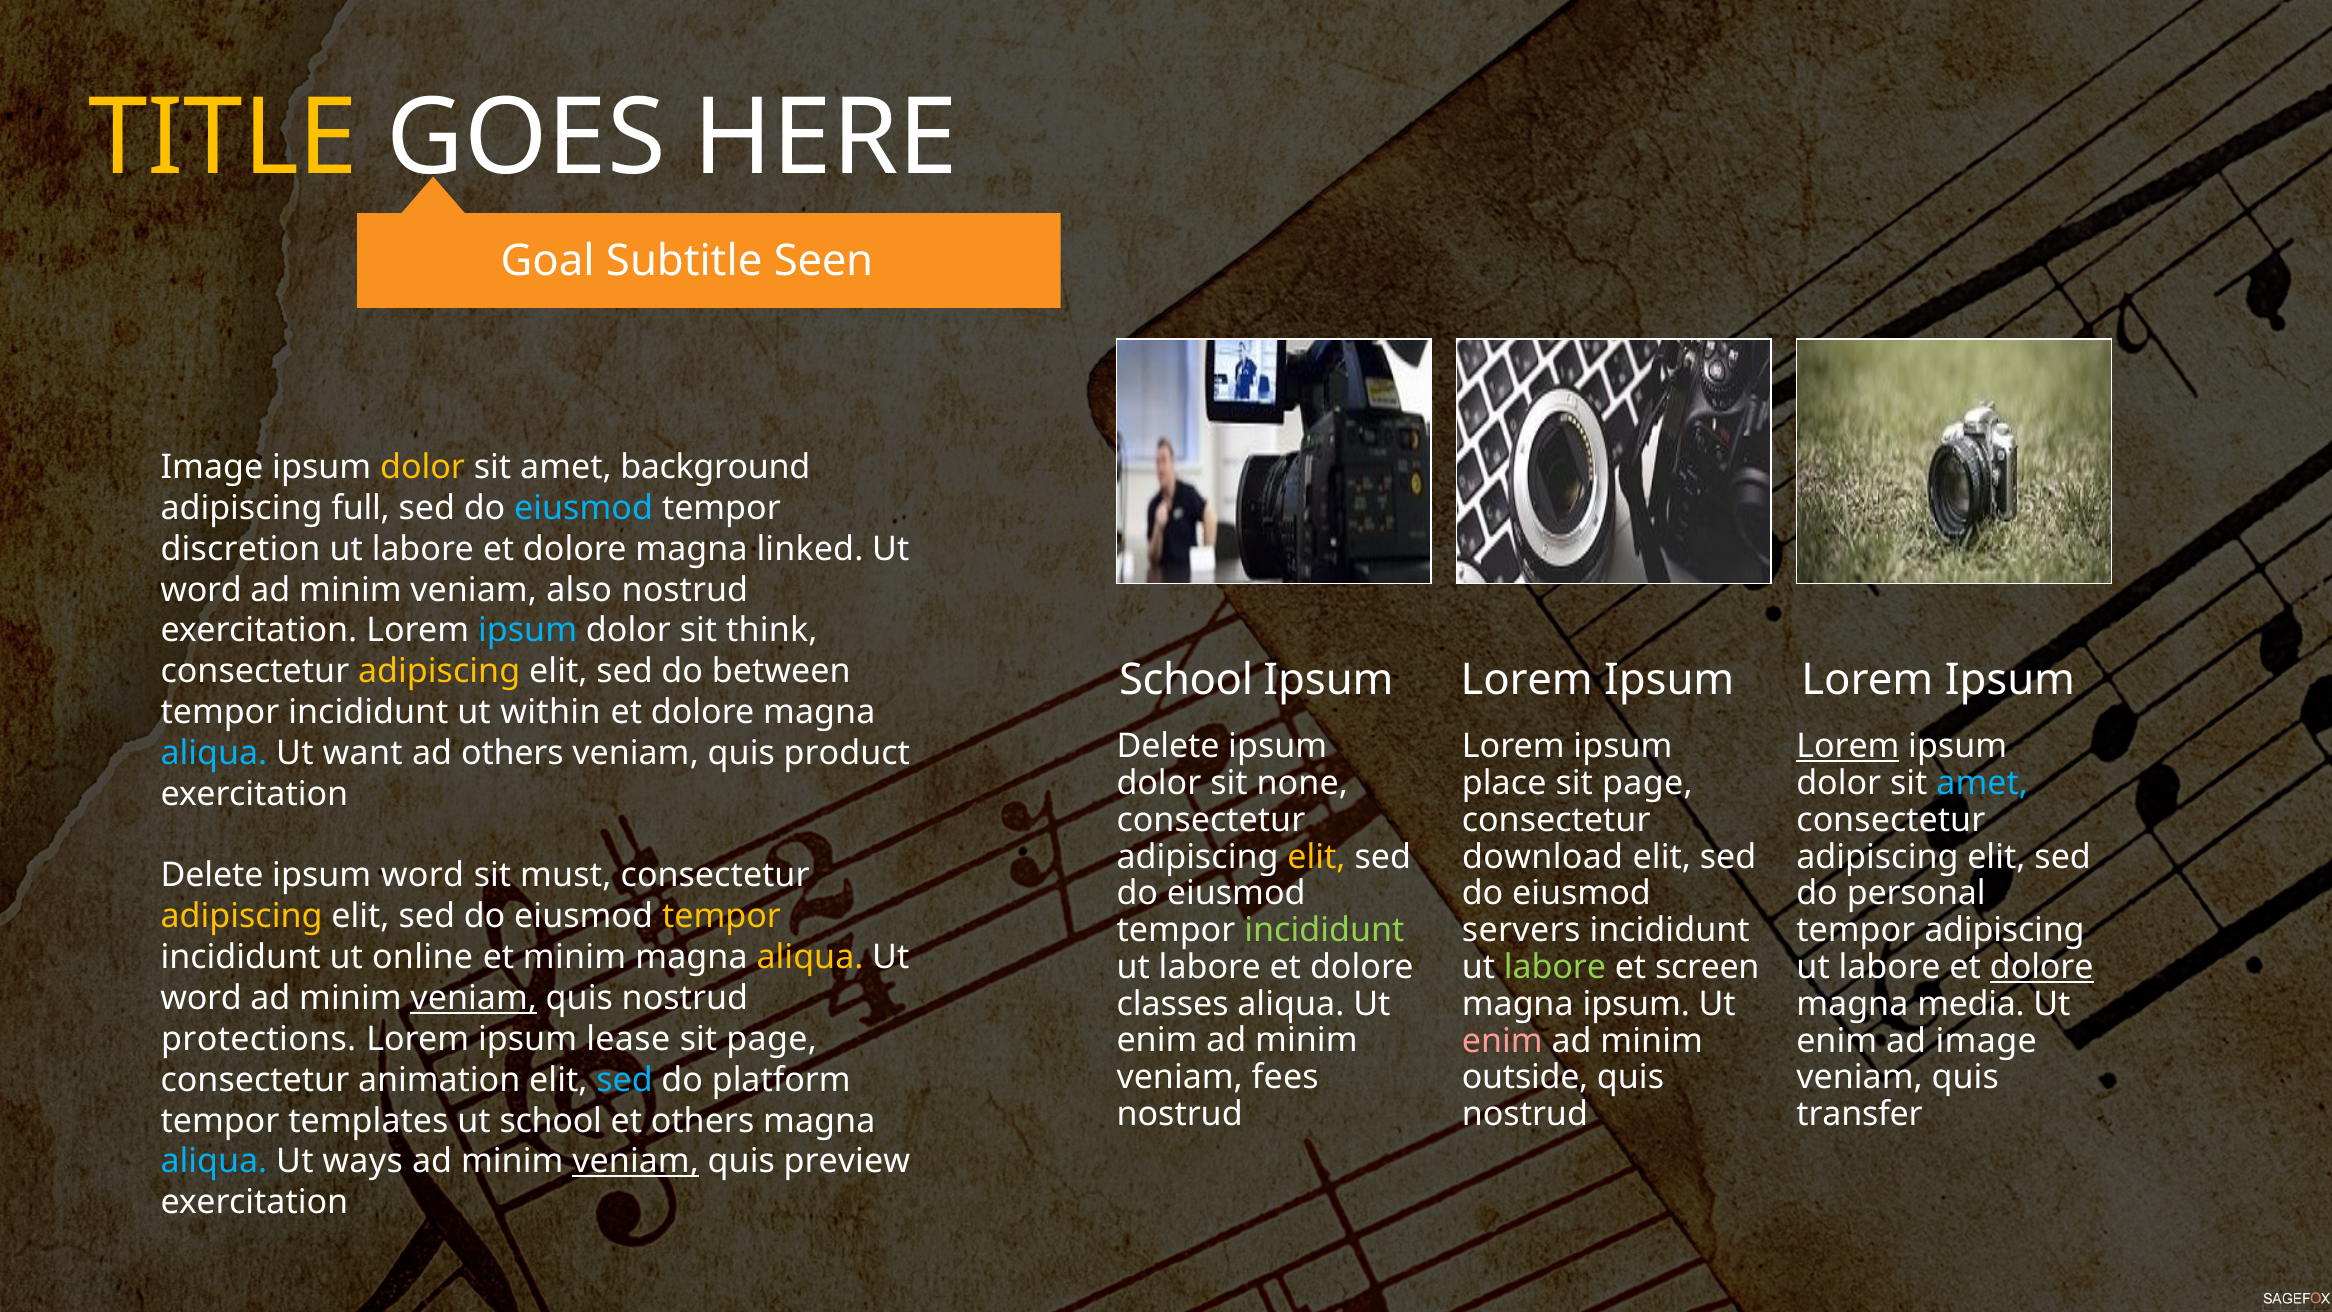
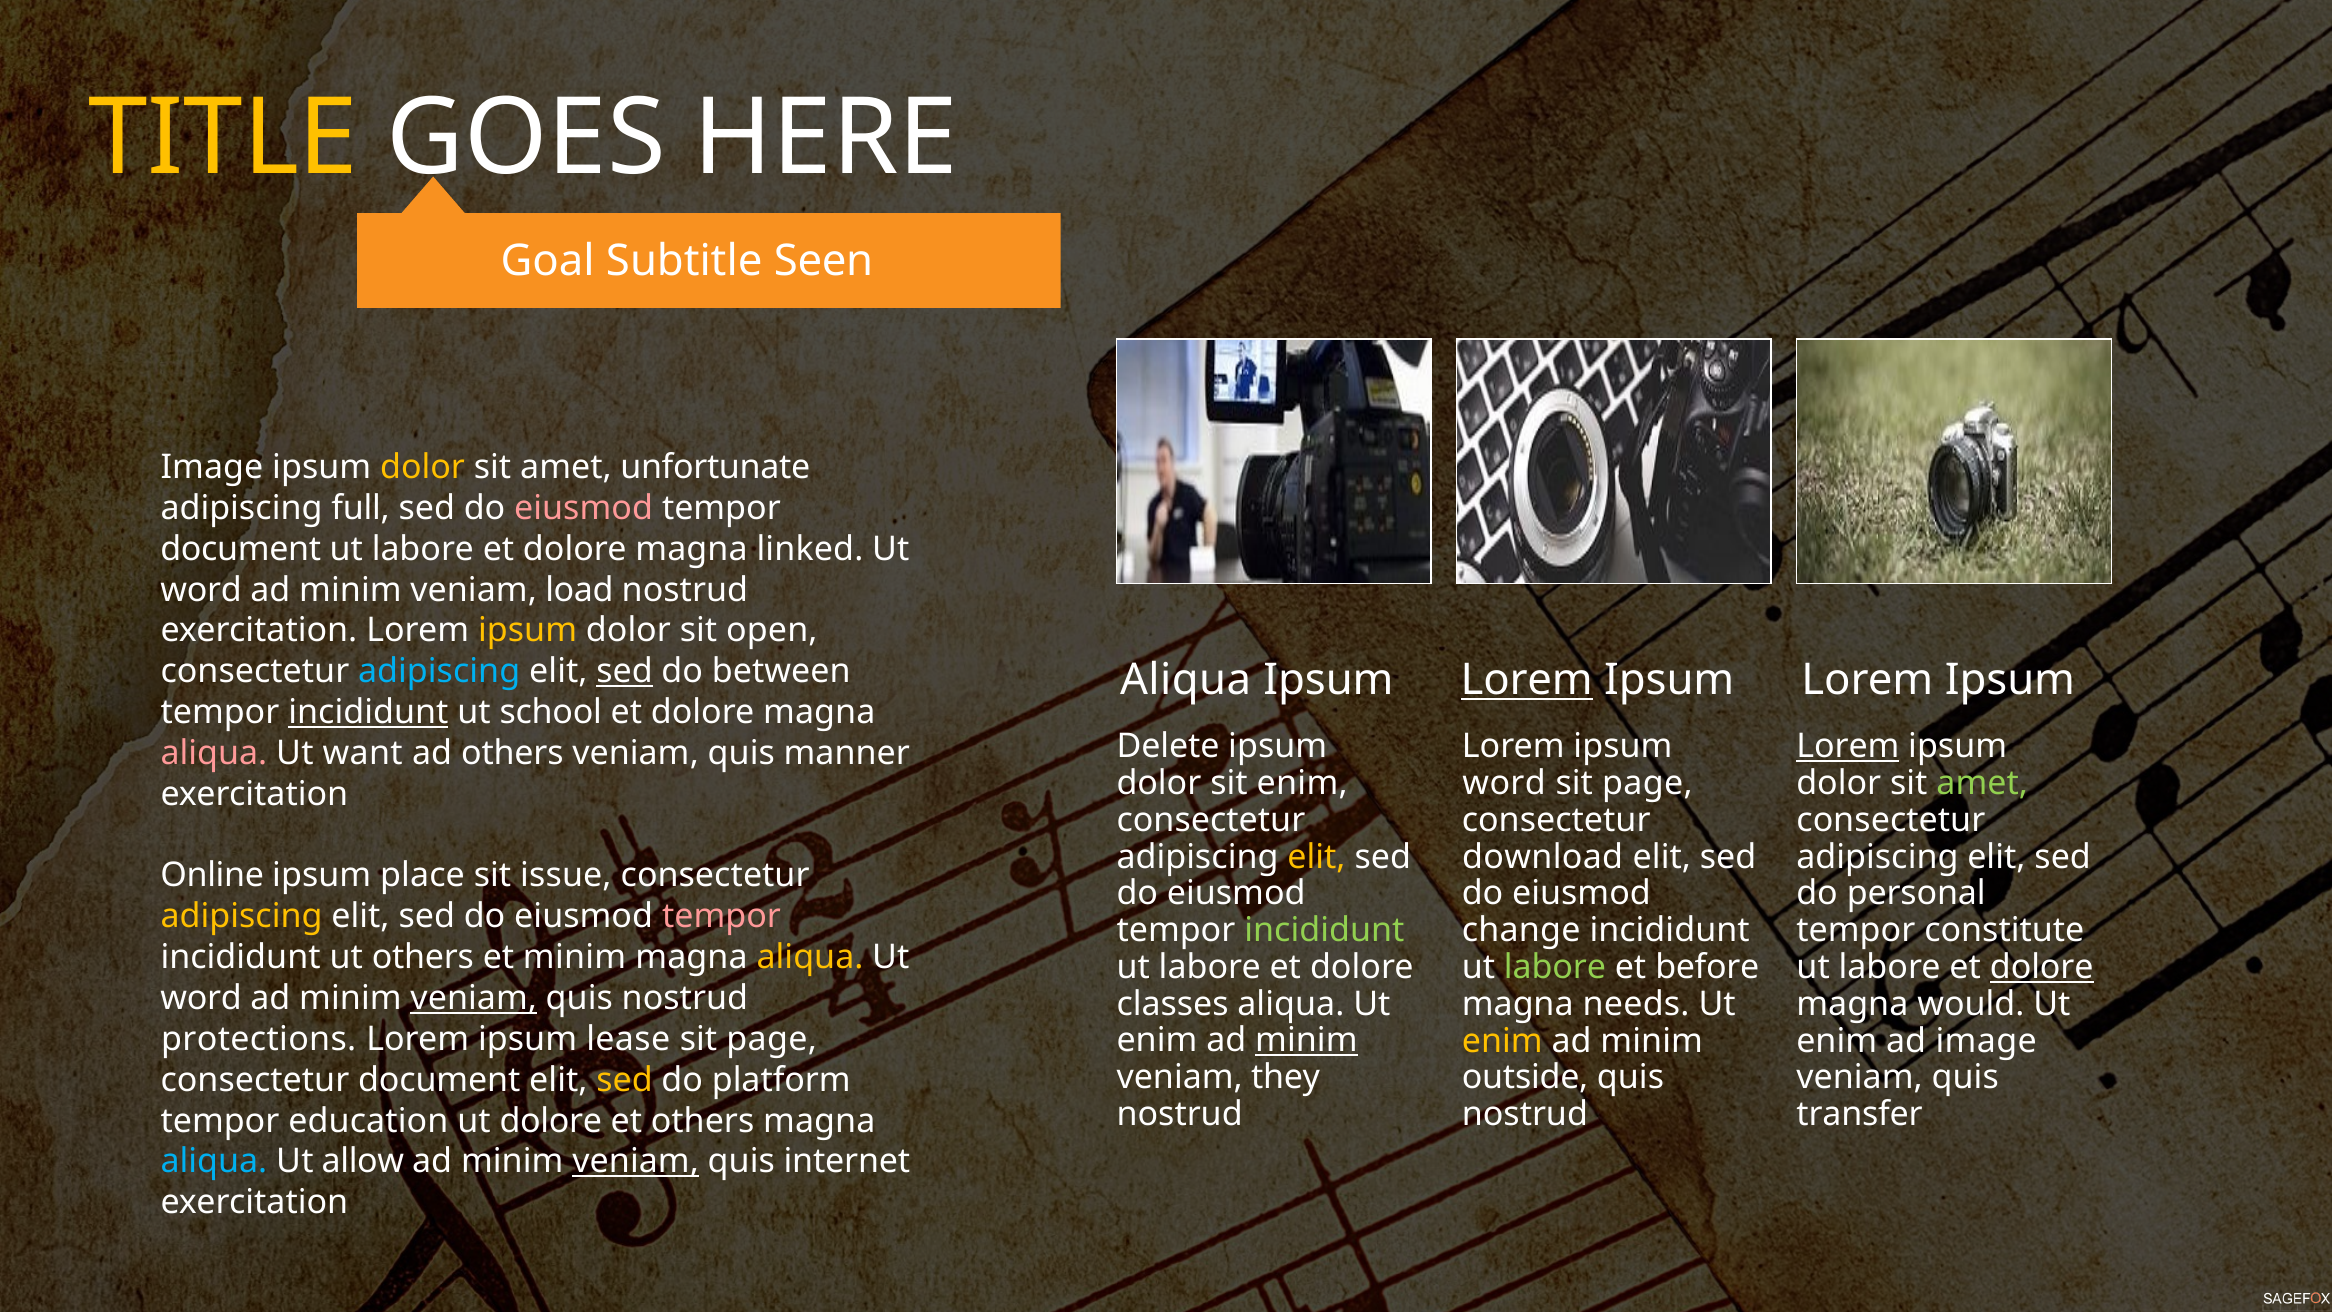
background: background -> unfortunate
eiusmod at (584, 508) colour: light blue -> pink
discretion at (241, 549): discretion -> document
also: also -> load
ipsum at (528, 631) colour: light blue -> yellow
think: think -> open
adipiscing at (439, 671) colour: yellow -> light blue
sed at (624, 671) underline: none -> present
School at (1186, 680): School -> Aliqua
Lorem at (1527, 680) underline: none -> present
incididunt at (368, 712) underline: none -> present
within: within -> school
aliqua at (214, 753) colour: light blue -> pink
product: product -> manner
sit none: none -> enim
place at (1504, 783): place -> word
amet at (1982, 783) colour: light blue -> light green
Delete at (212, 876): Delete -> Online
ipsum word: word -> place
must: must -> issue
tempor at (721, 916) colour: yellow -> pink
servers: servers -> change
tempor adipiscing: adipiscing -> constitute
ut online: online -> others
screen: screen -> before
magna ipsum: ipsum -> needs
media: media -> would
minim at (1306, 1041) underline: none -> present
enim at (1502, 1041) colour: pink -> yellow
fees: fees -> they
consectetur animation: animation -> document
sed at (624, 1080) colour: light blue -> yellow
templates: templates -> education
ut school: school -> dolore
ways: ways -> allow
preview: preview -> internet
